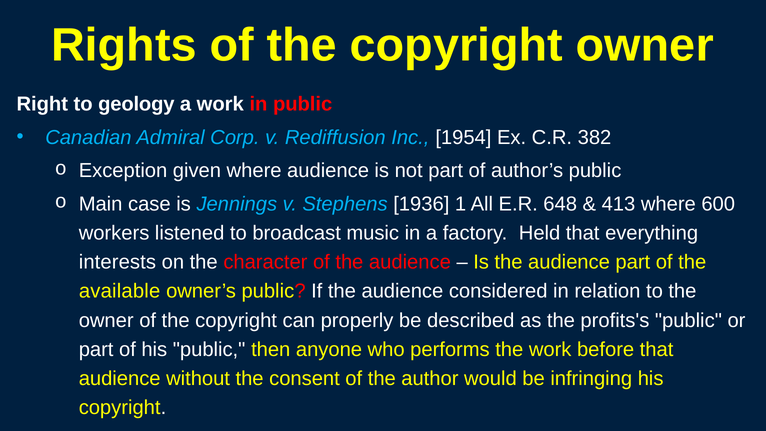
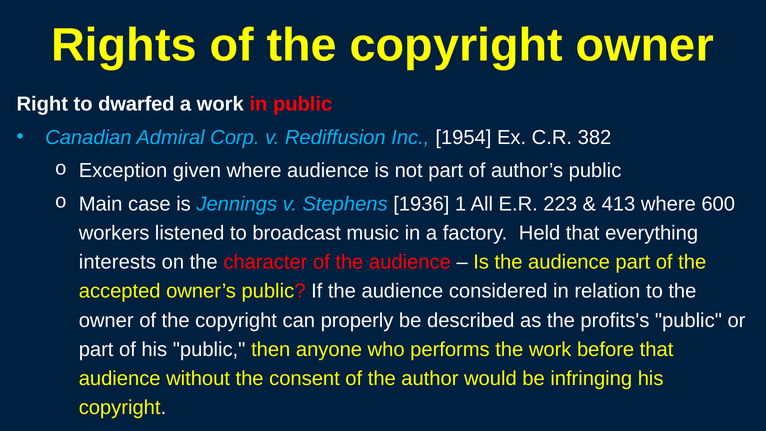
geology: geology -> dwarfed
648: 648 -> 223
available: available -> accepted
